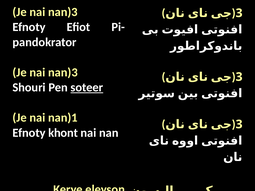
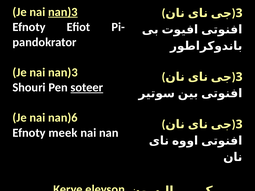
nan)3 at (63, 12) underline: none -> present
nan)1: nan)1 -> nan)6
khont: khont -> meek
